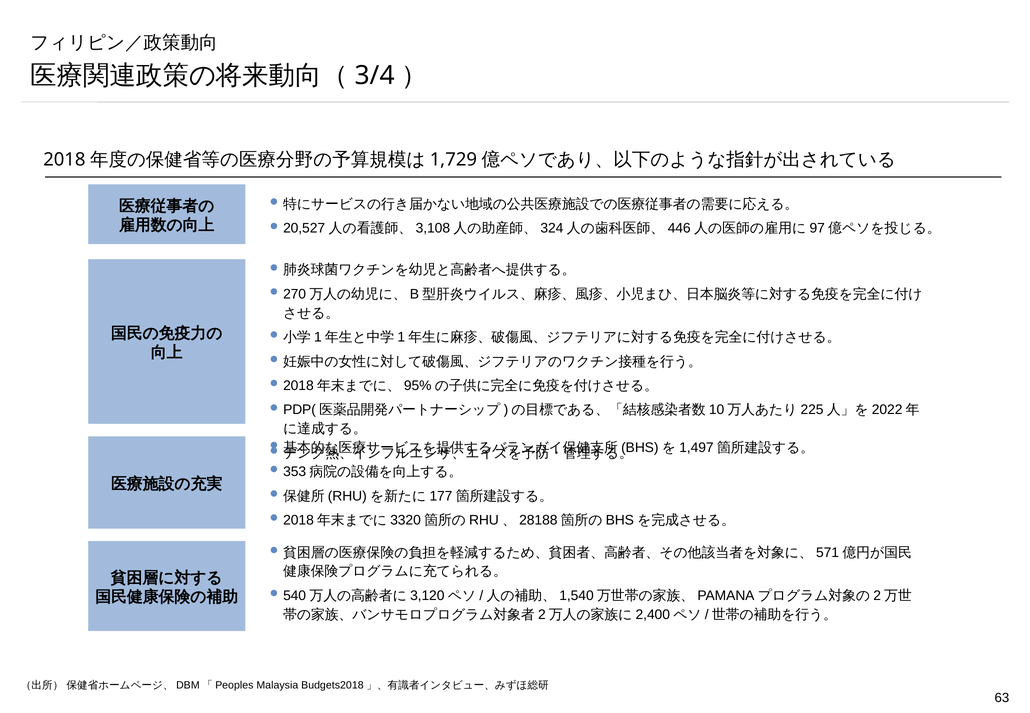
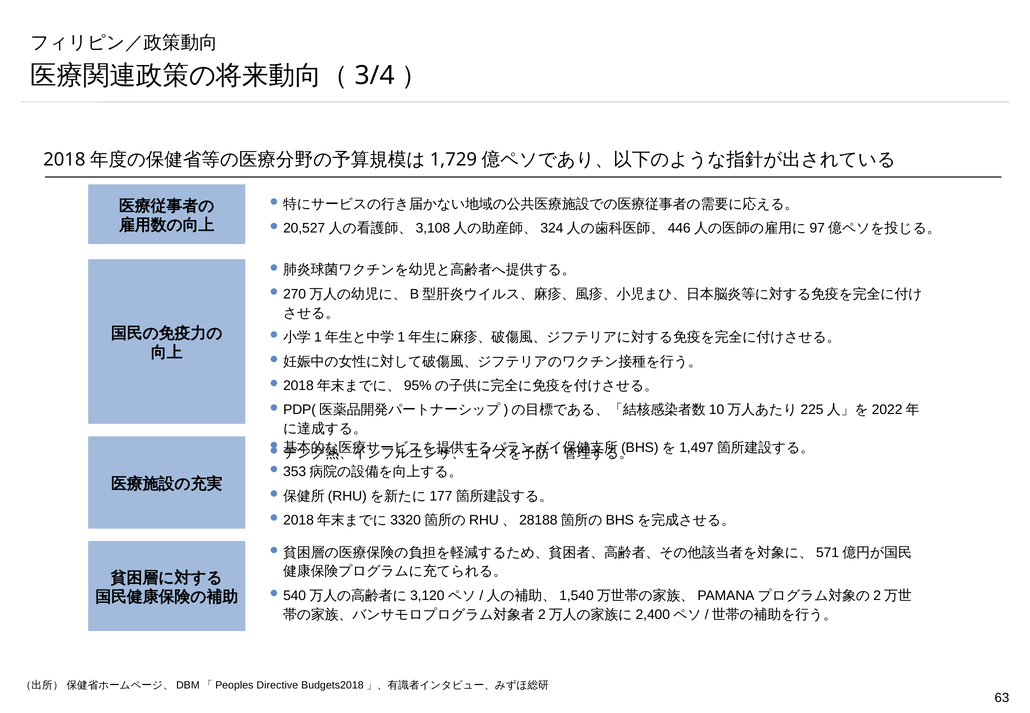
Malaysia: Malaysia -> Directive
